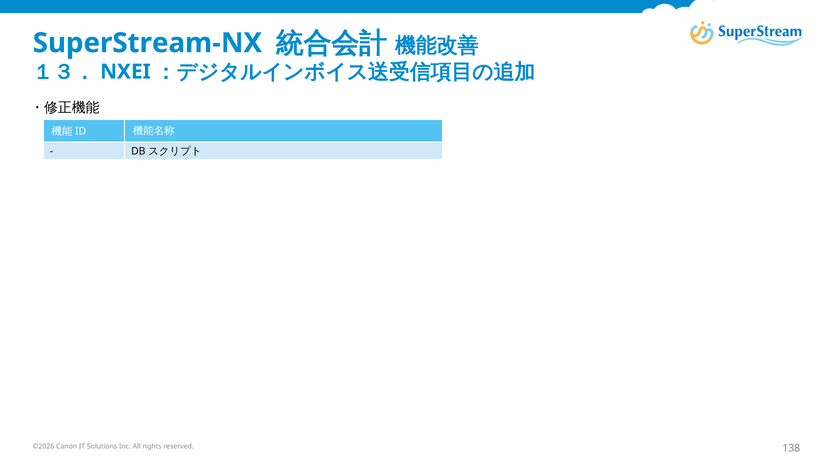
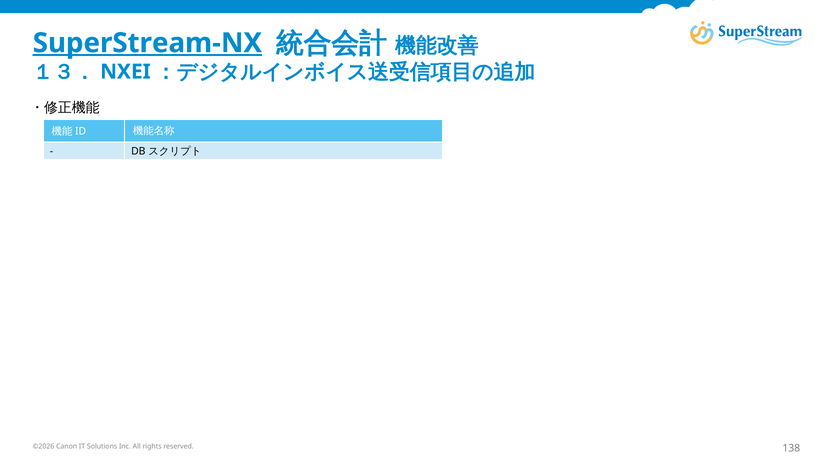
SuperStream-NX underline: none -> present
